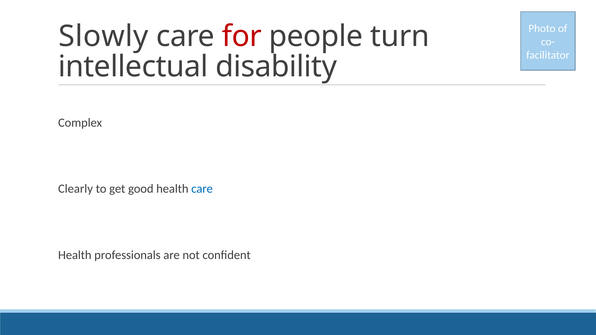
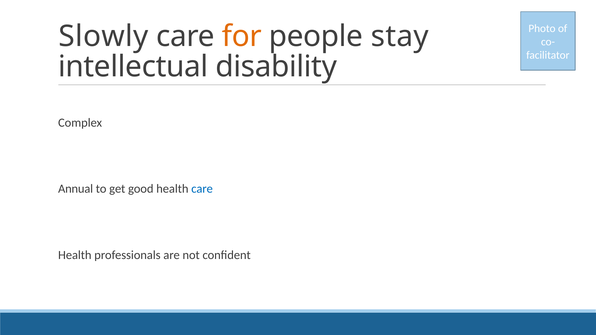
for colour: red -> orange
turn: turn -> stay
Clearly: Clearly -> Annual
